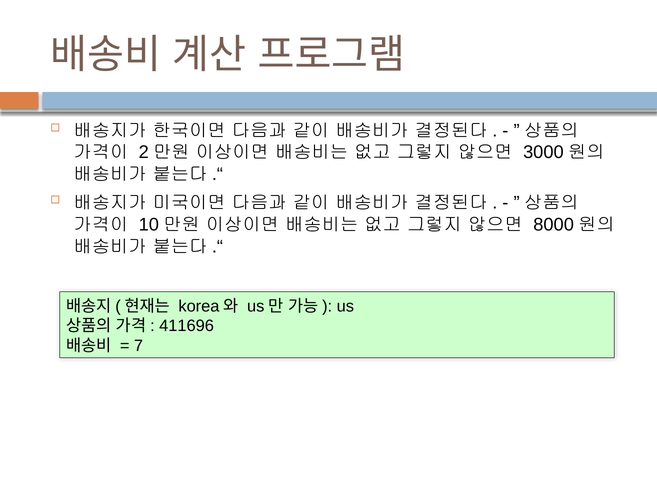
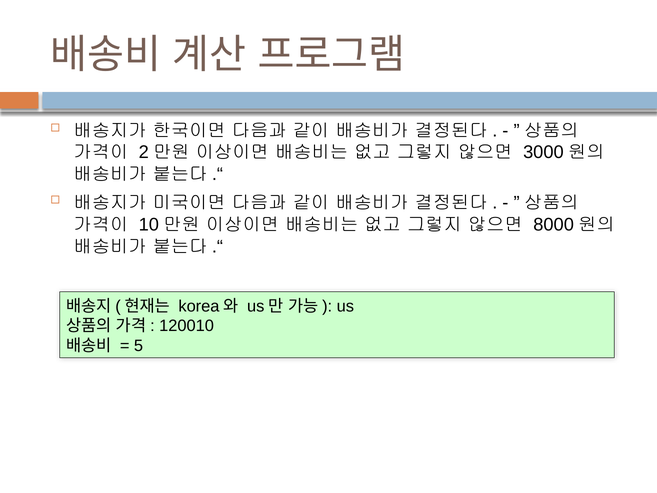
411696: 411696 -> 120010
7: 7 -> 5
